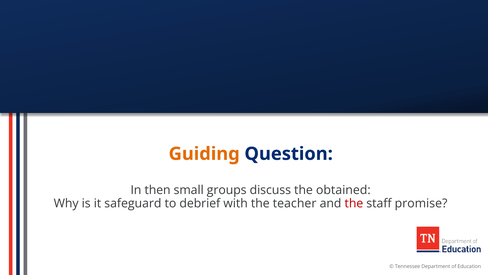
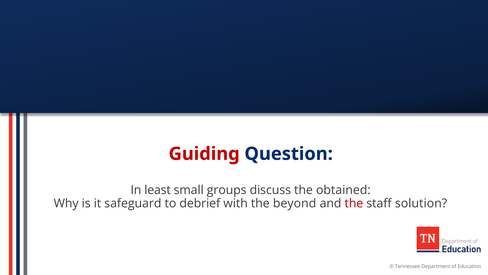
Guiding colour: orange -> red
then: then -> least
teacher: teacher -> beyond
promise: promise -> solution
